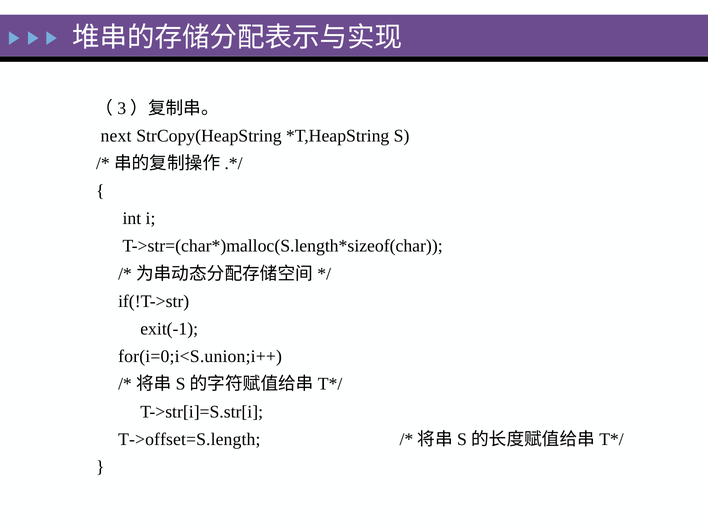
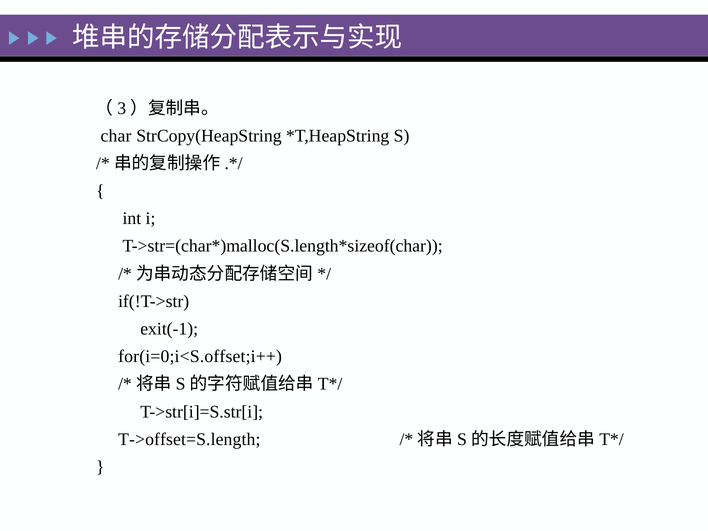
next: next -> char
for(i=0;i<S.union;i++: for(i=0;i<S.union;i++ -> for(i=0;i<S.offset;i++
